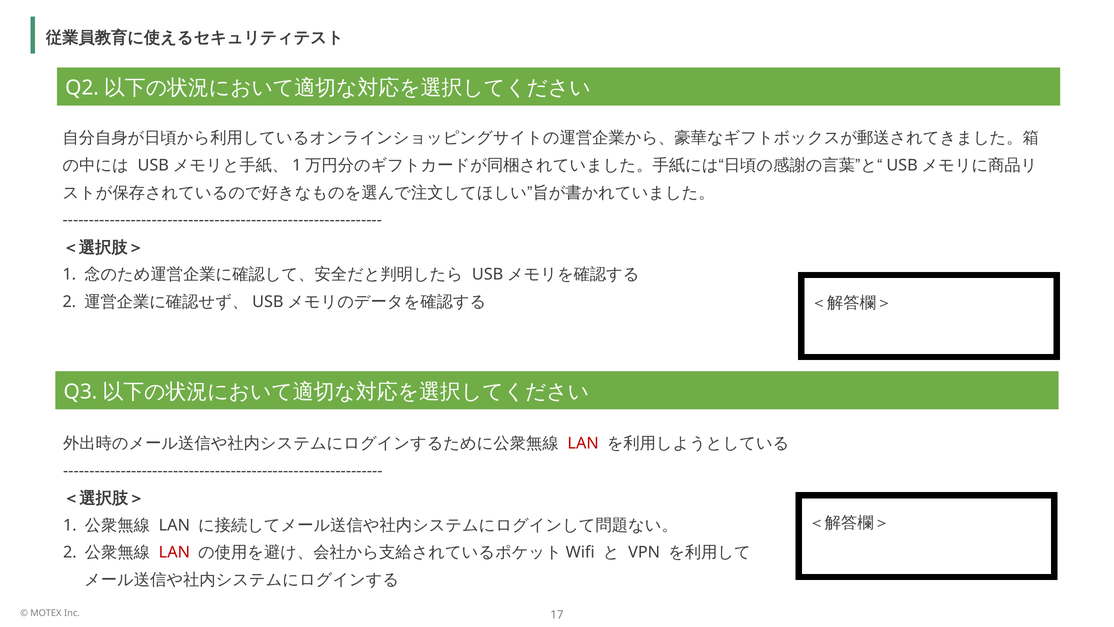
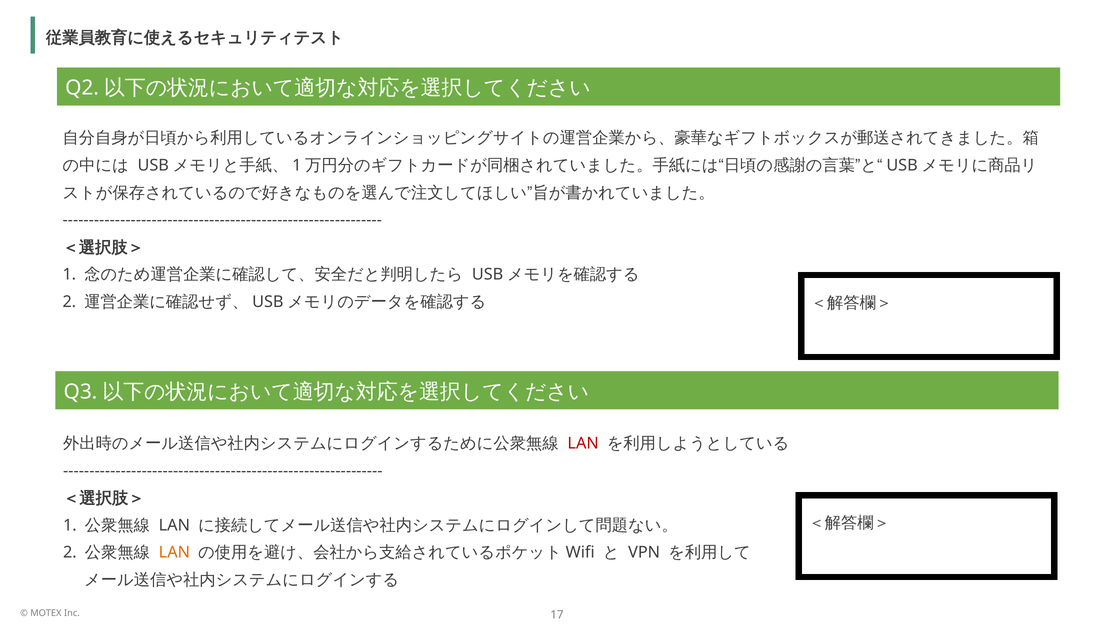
LAN at (174, 552) colour: red -> orange
